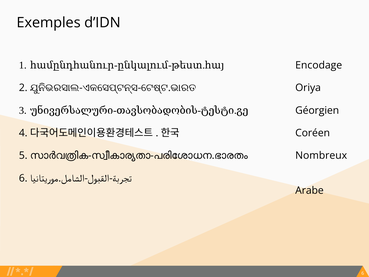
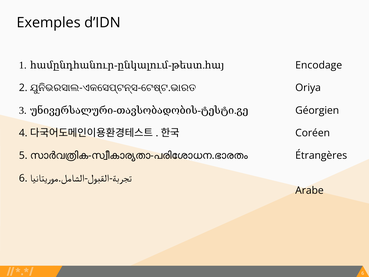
Nombreux: Nombreux -> Étrangères
